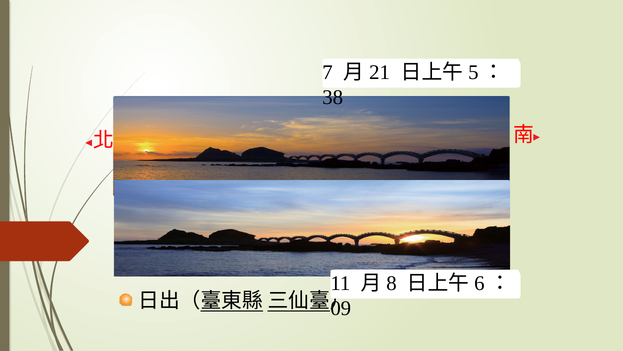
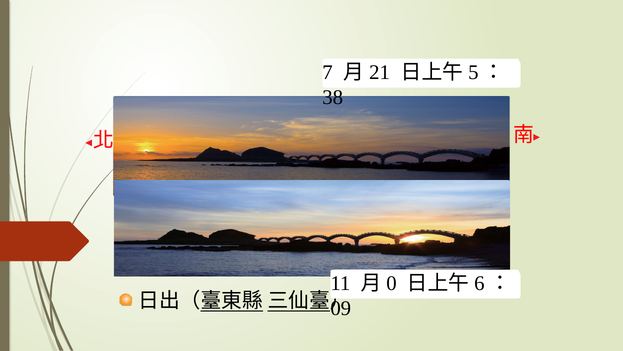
8: 8 -> 0
